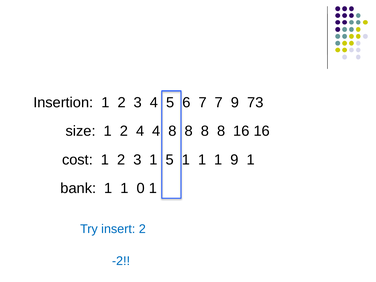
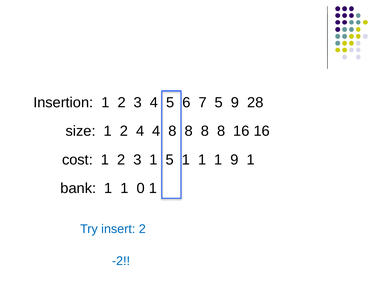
7 7: 7 -> 5
73: 73 -> 28
